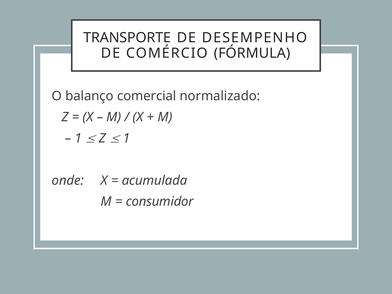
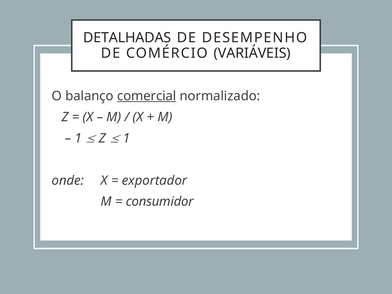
TRANSPORTE: TRANSPORTE -> DETALHADAS
FÓRMULA: FÓRMULA -> VARIÁVEIS
comercial underline: none -> present
acumulada: acumulada -> exportador
